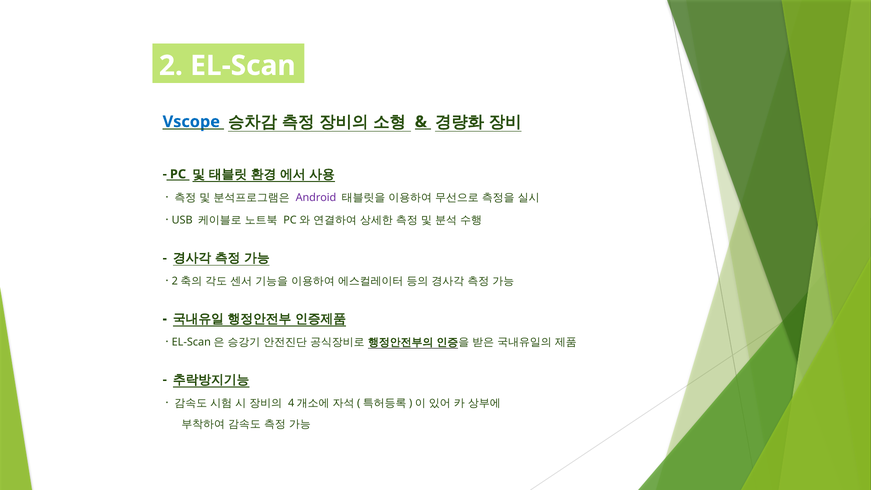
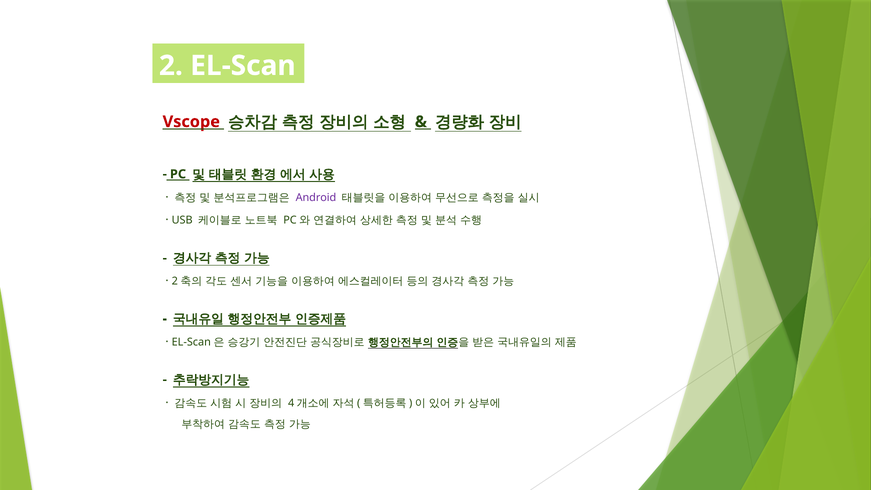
Vscope colour: blue -> red
